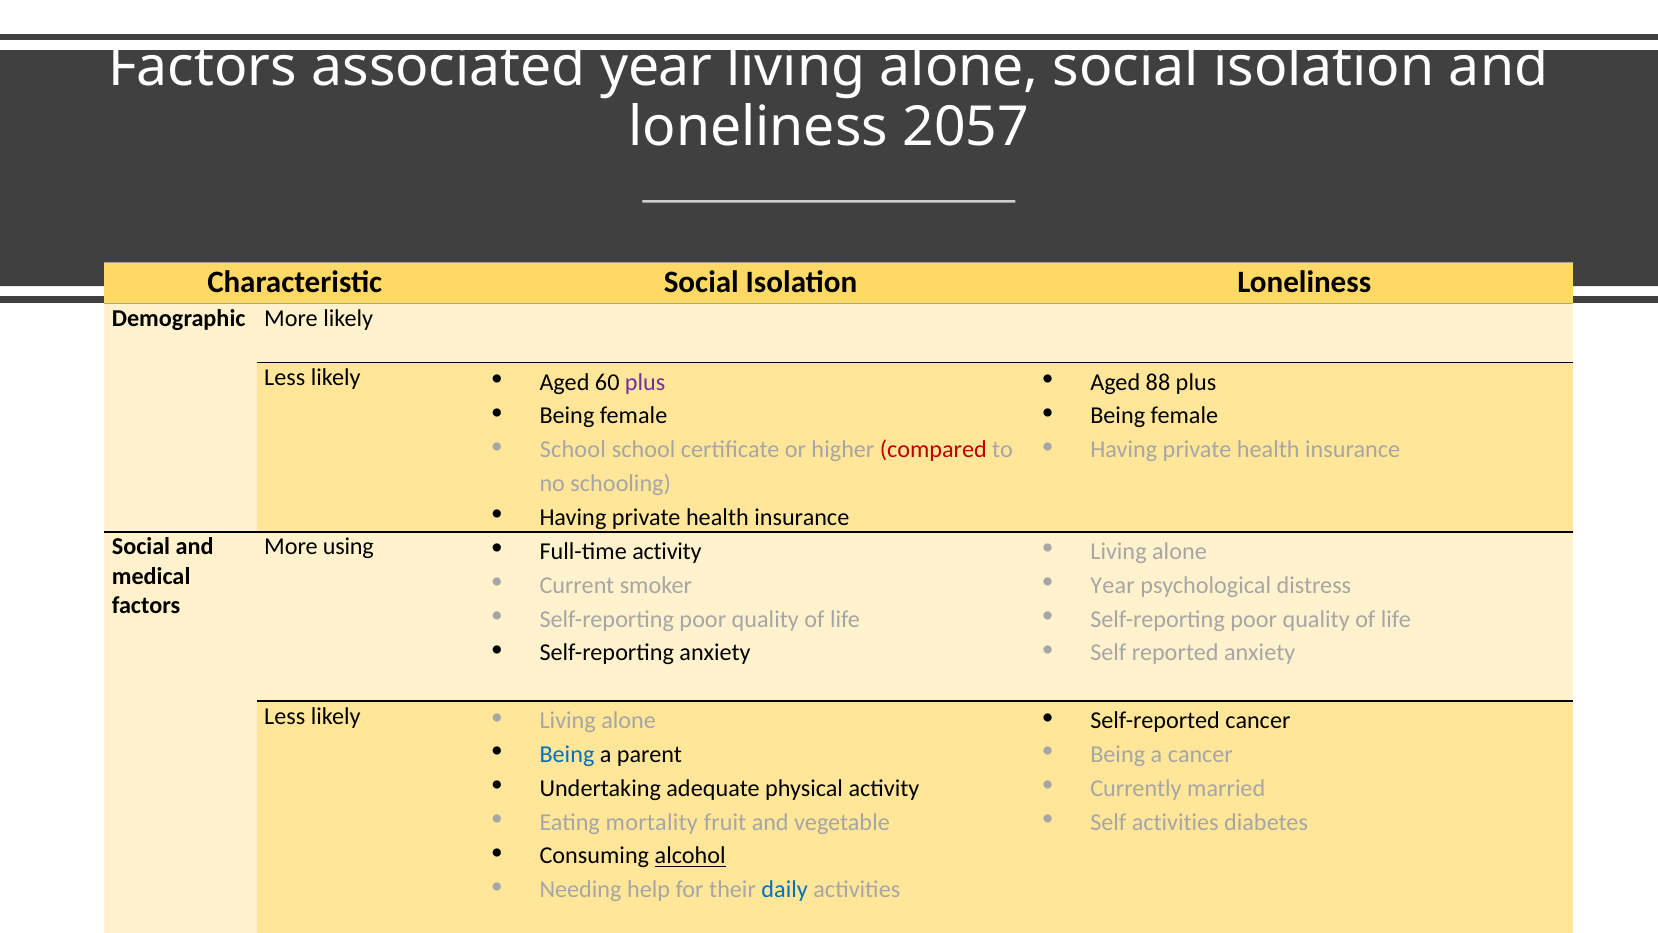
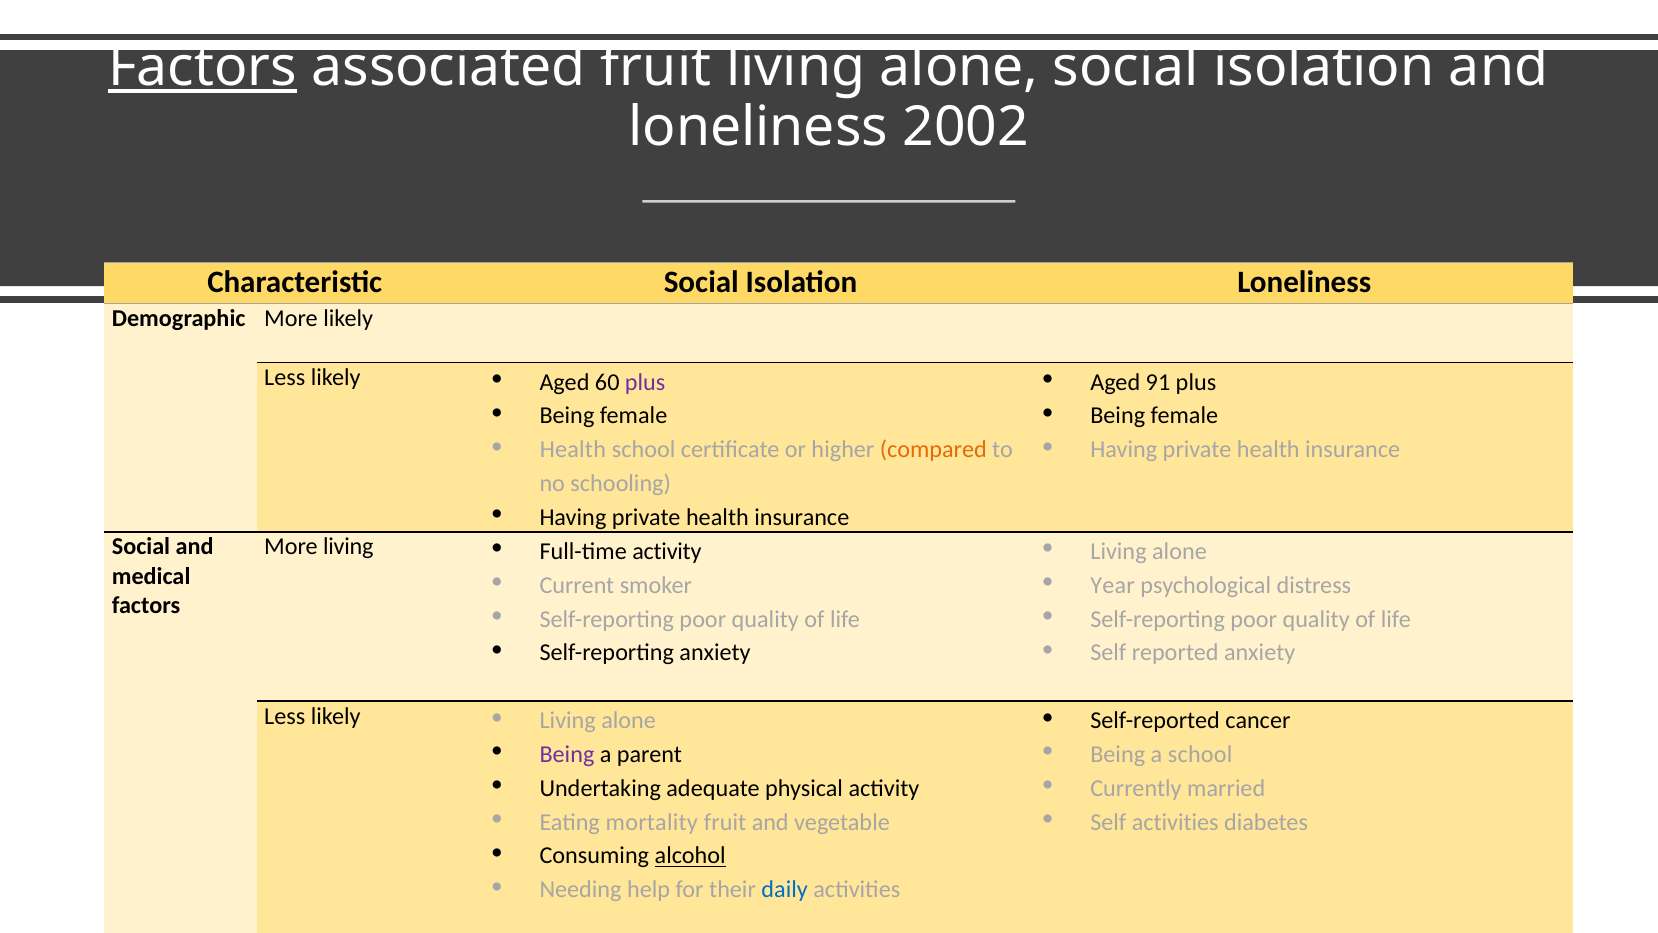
Factors at (203, 67) underline: none -> present
associated year: year -> fruit
2057: 2057 -> 2002
88: 88 -> 91
School at (573, 450): School -> Health
compared colour: red -> orange
More using: using -> living
Being at (567, 754) colour: blue -> purple
a cancer: cancer -> school
